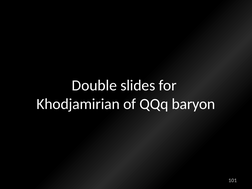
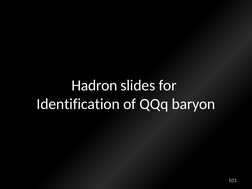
Double: Double -> Hadron
Khodjamirian: Khodjamirian -> Identification
